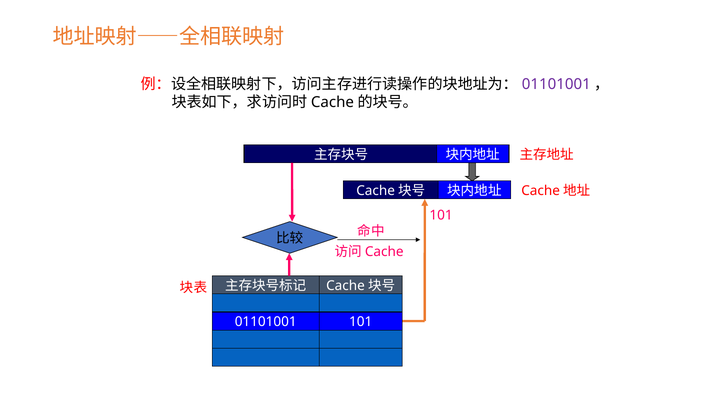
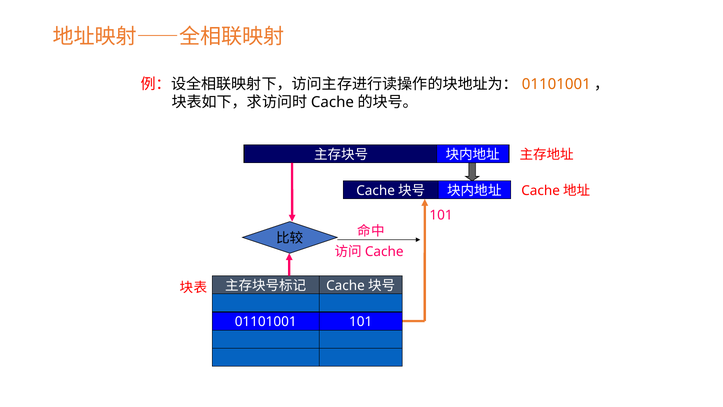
01101001 at (556, 84) colour: purple -> orange
